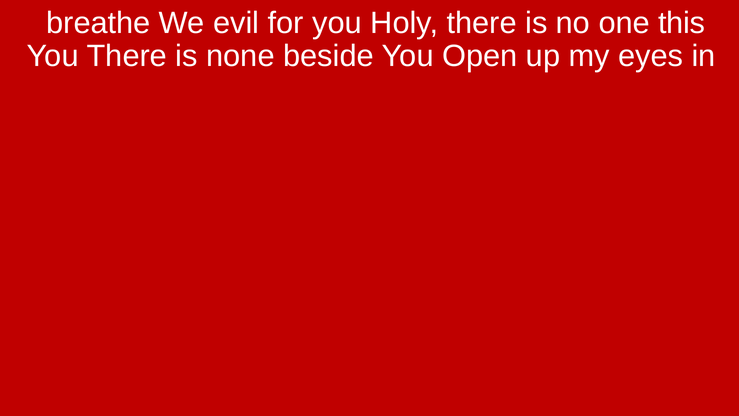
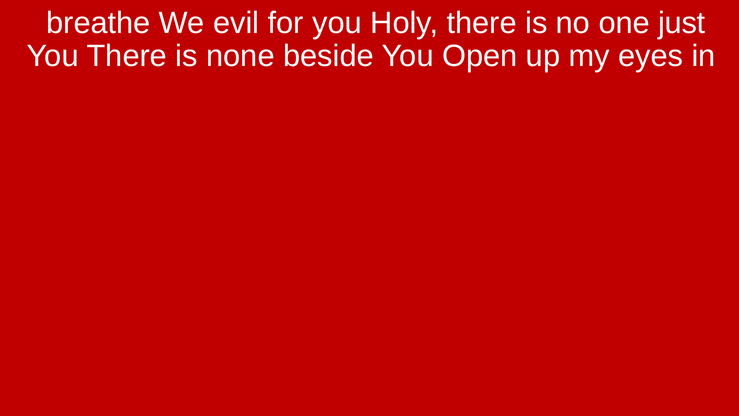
this: this -> just
